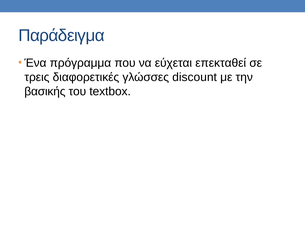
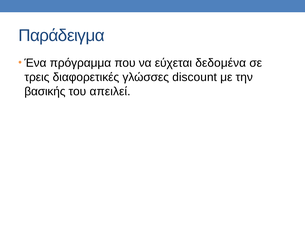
επεκταθεί: επεκταθεί -> δεδομένα
textbox: textbox -> απειλεί
